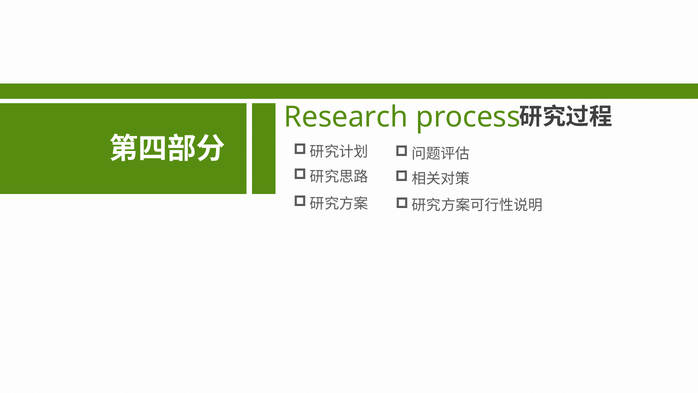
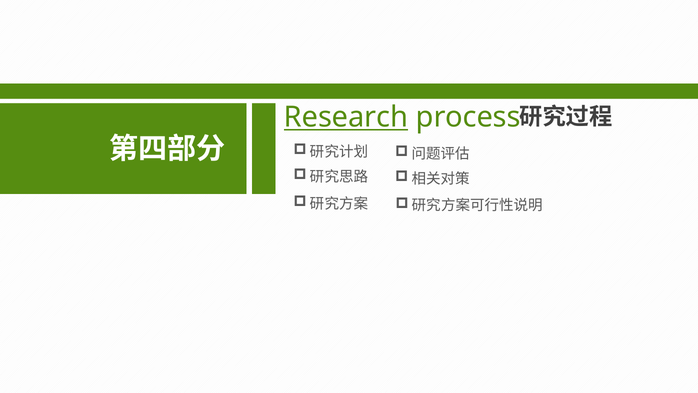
Research underline: none -> present
